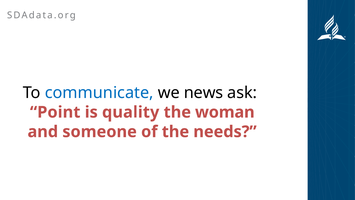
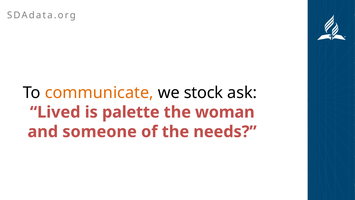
communicate colour: blue -> orange
news: news -> stock
Point: Point -> Lived
quality: quality -> palette
